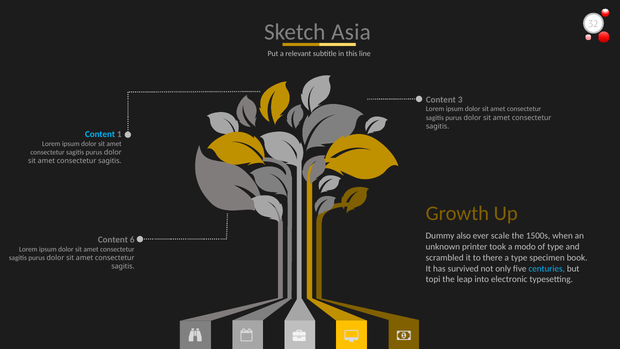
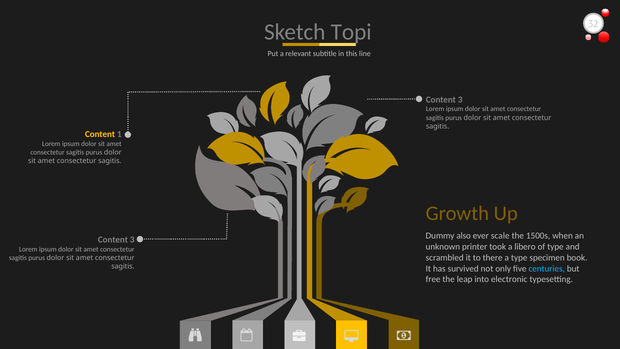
Asia: Asia -> Topi
Content at (100, 134) colour: light blue -> yellow
6 at (132, 240): 6 -> 3
modo: modo -> libero
topi: topi -> free
